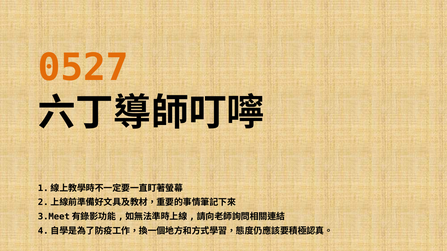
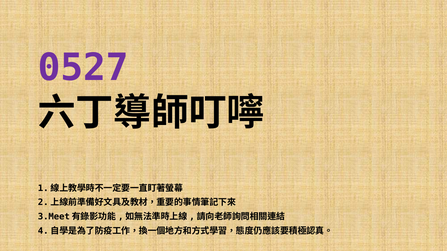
0527 colour: orange -> purple
